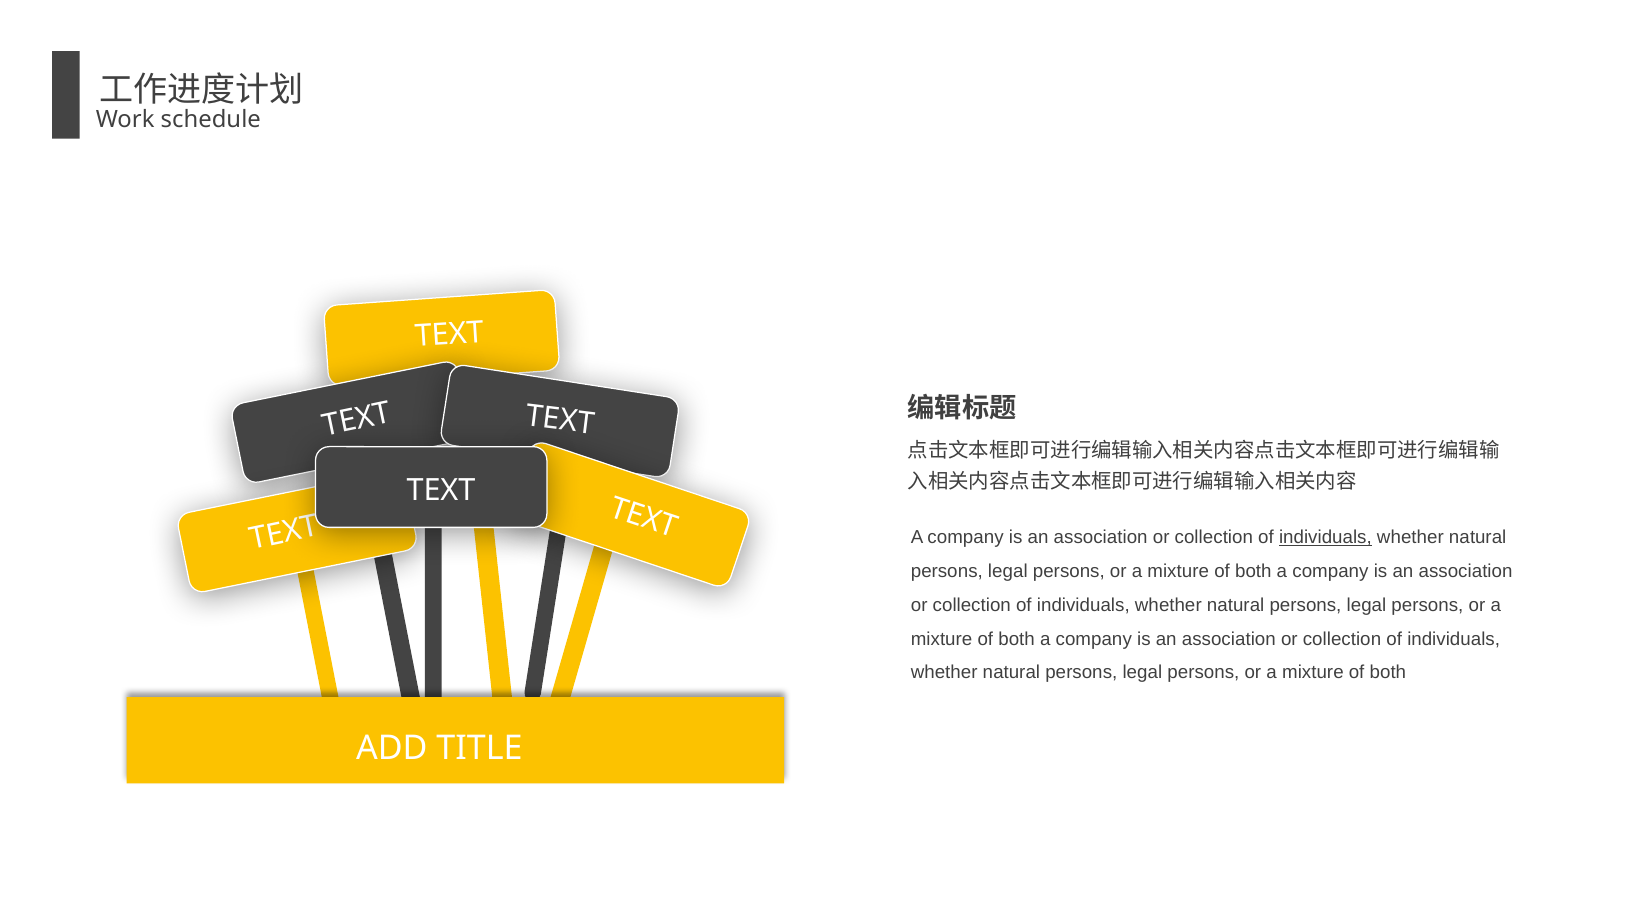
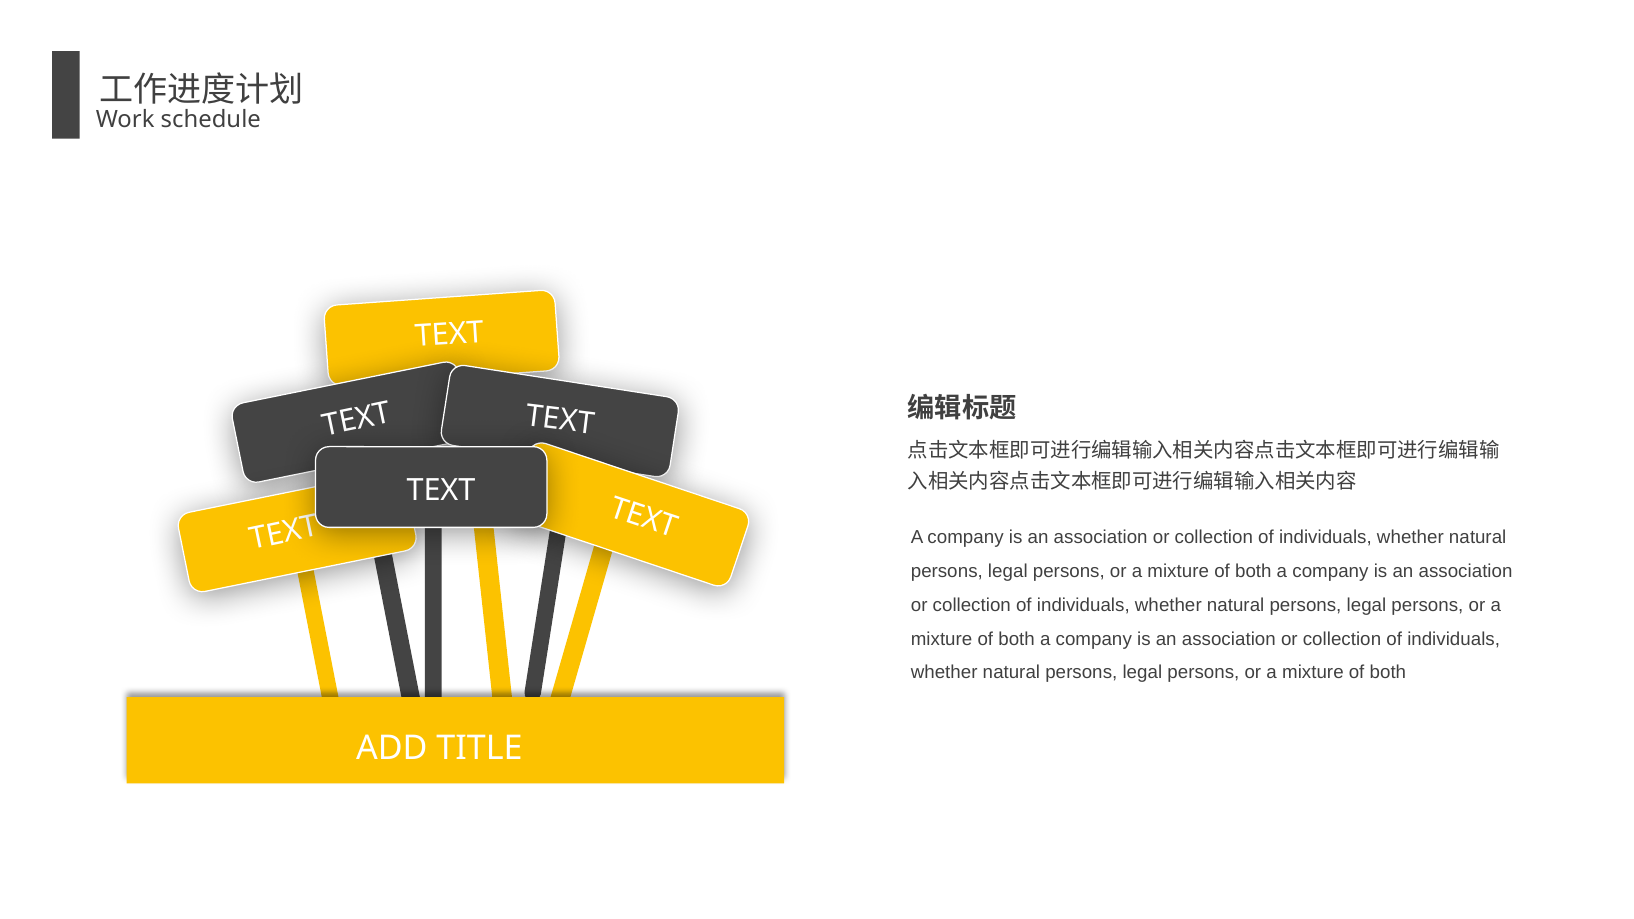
individuals at (1325, 538) underline: present -> none
